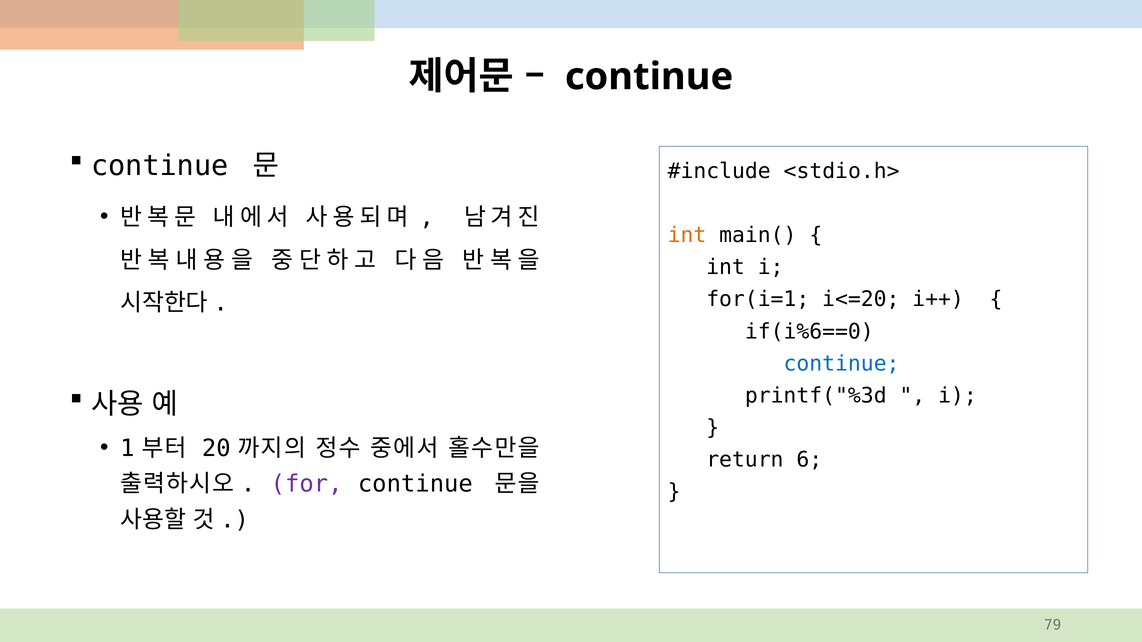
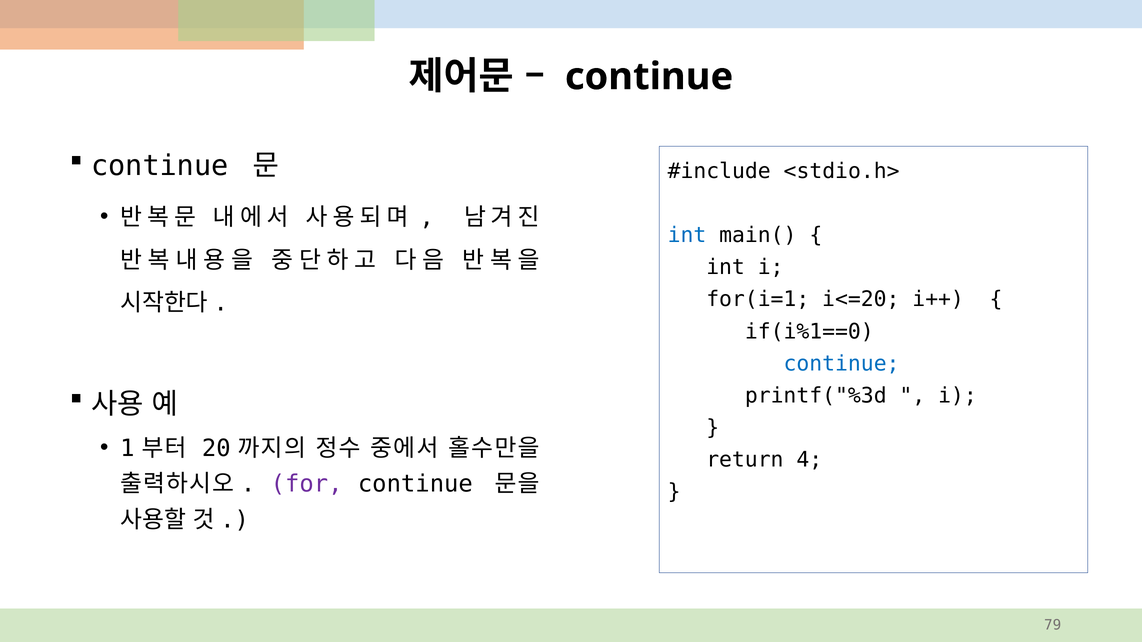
int at (687, 235) colour: orange -> blue
if(i%6==0: if(i%6==0 -> if(i%1==0
6: 6 -> 4
